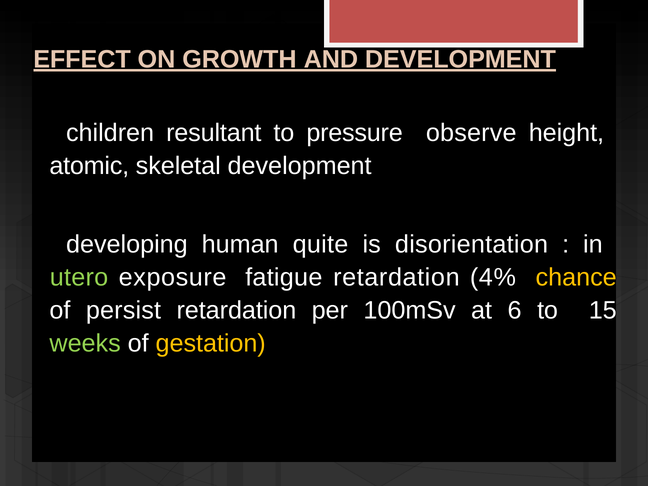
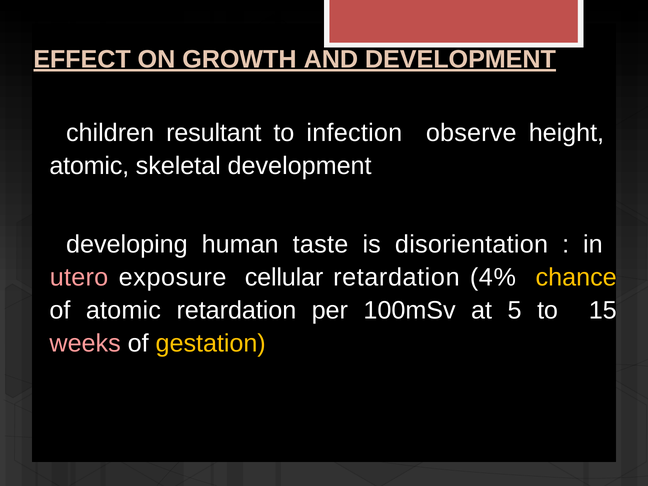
pressure: pressure -> infection
quite: quite -> taste
utero colour: light green -> pink
fatigue: fatigue -> cellular
of persist: persist -> atomic
6: 6 -> 5
weeks colour: light green -> pink
